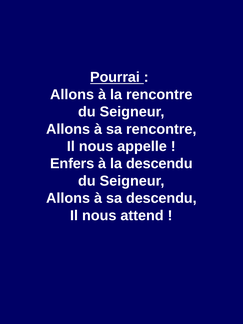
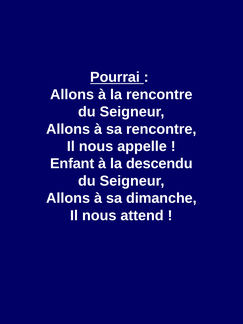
Enfers: Enfers -> Enfant
sa descendu: descendu -> dimanche
